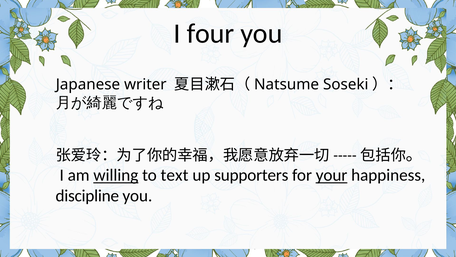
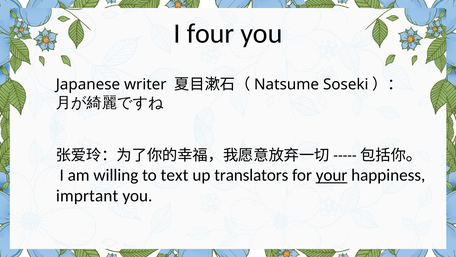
willing underline: present -> none
supporters: supporters -> translators
discipline: discipline -> imprtant
